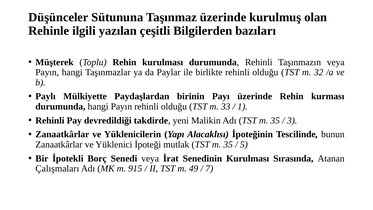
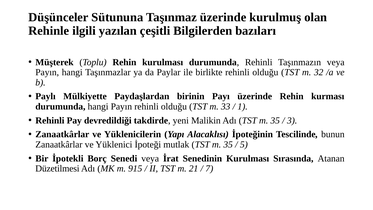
Çalışmaları: Çalışmaları -> Düzetilmesi
49: 49 -> 21
